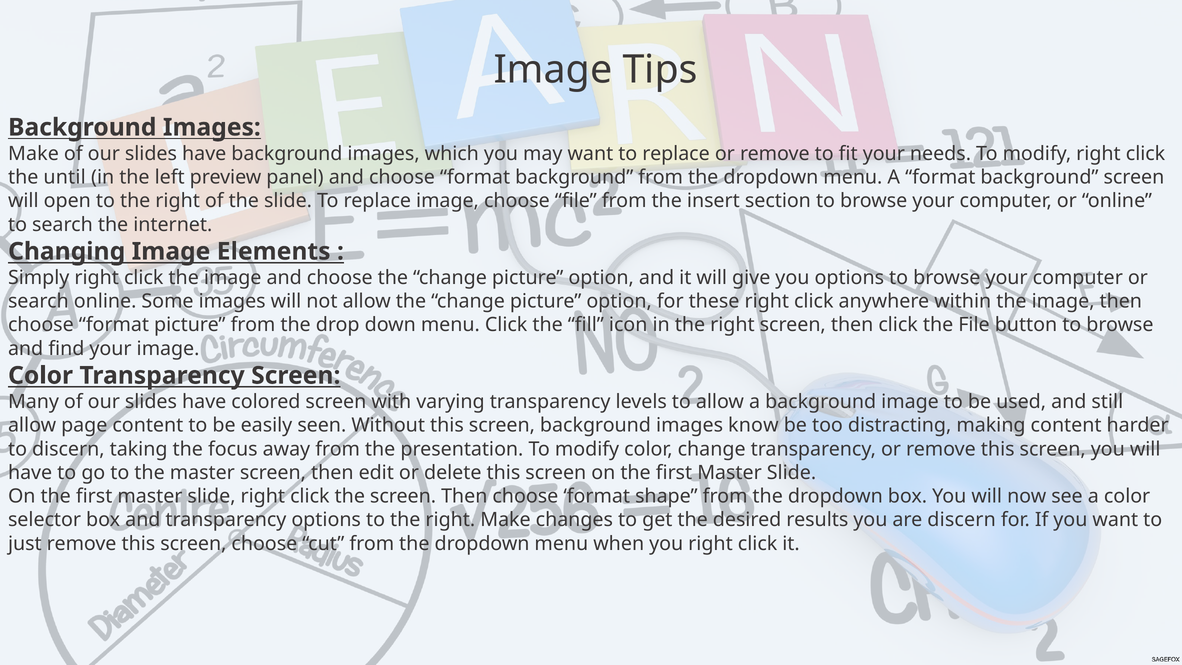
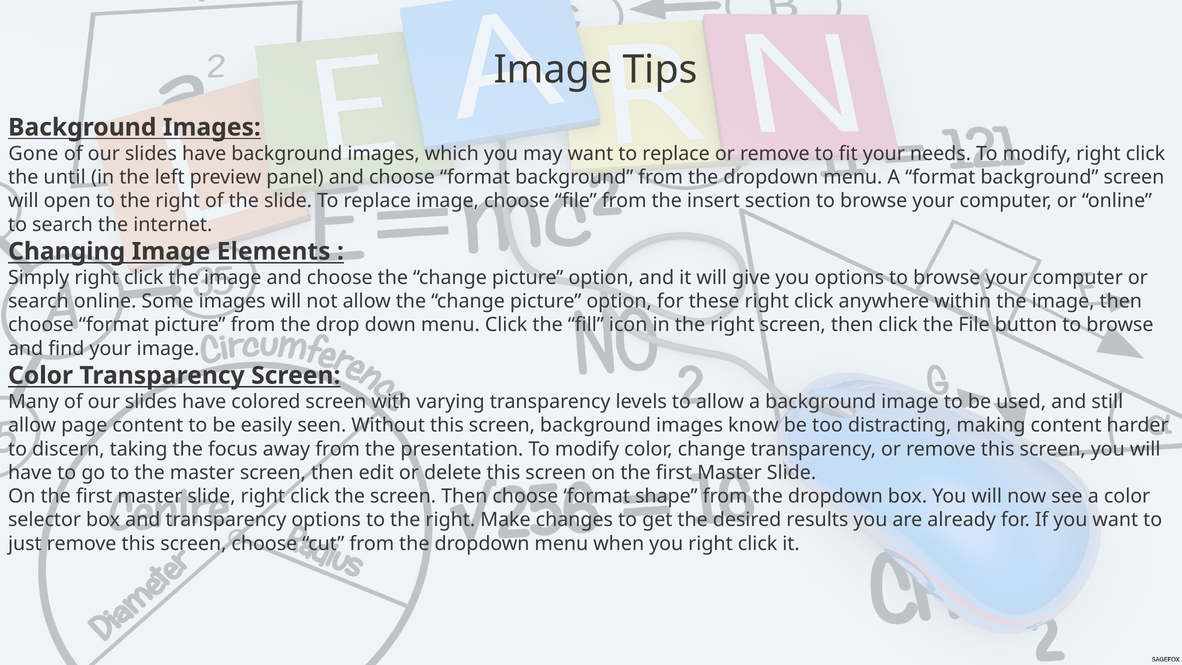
Make at (33, 154): Make -> Gone
are discern: discern -> already
